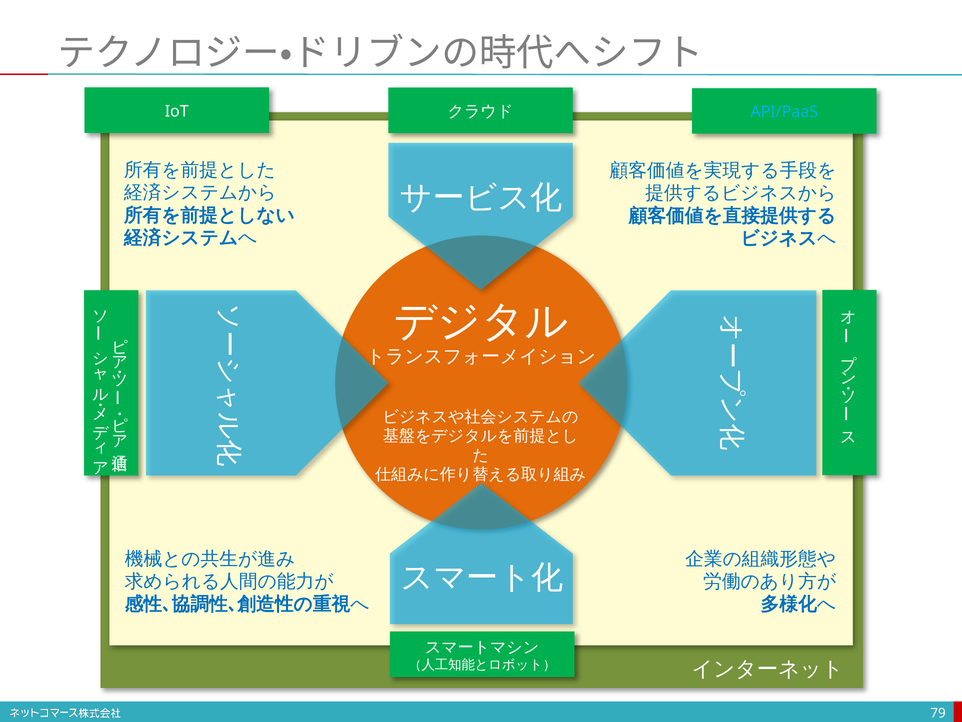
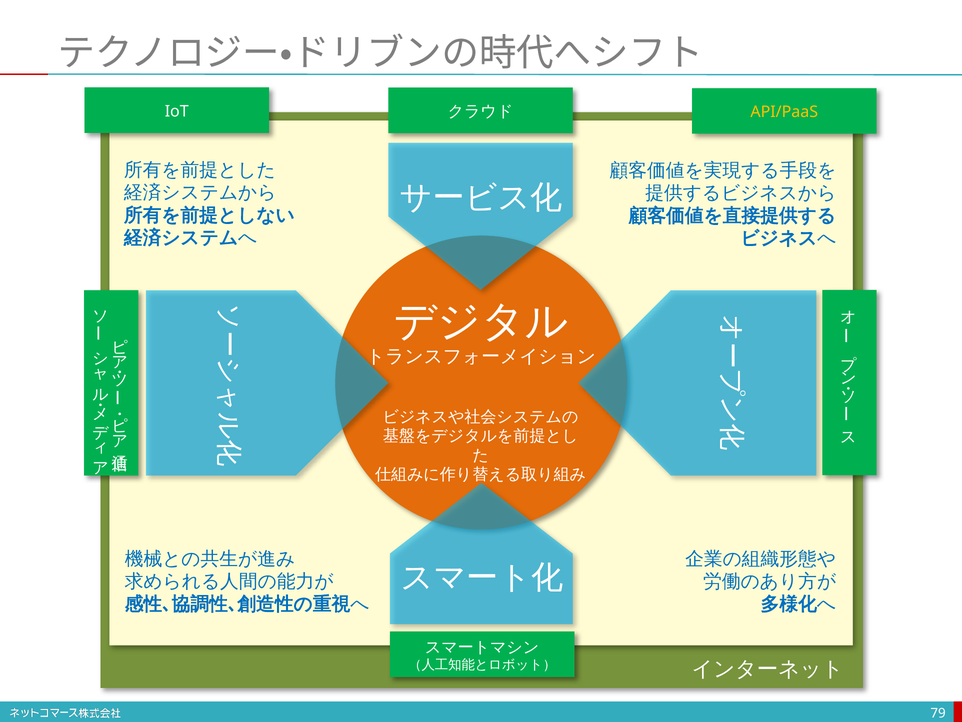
API/PaaS colour: light blue -> yellow
